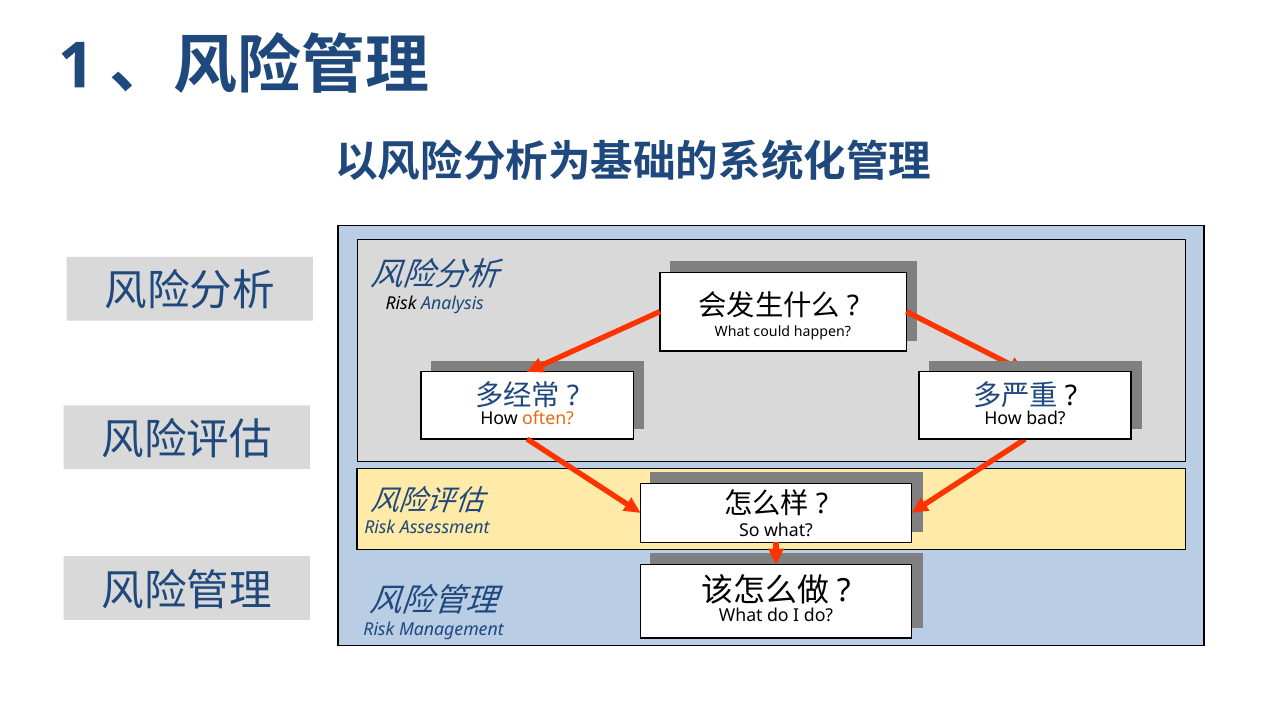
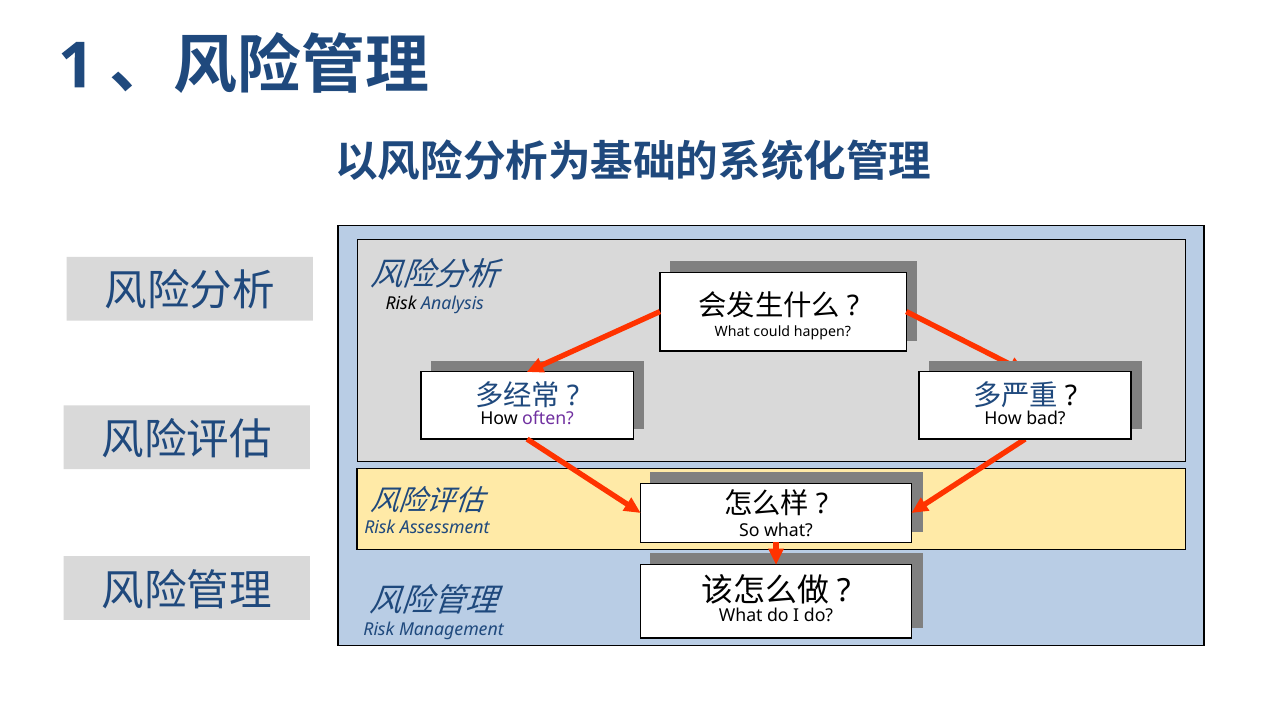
often at (548, 418) colour: orange -> purple
